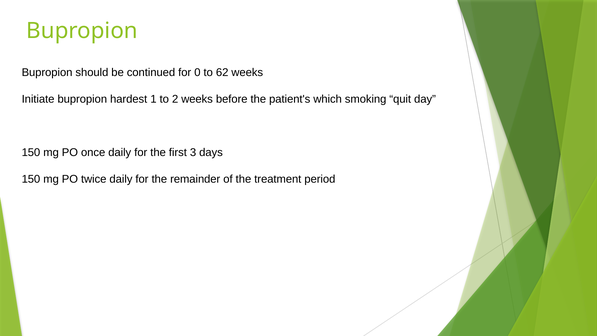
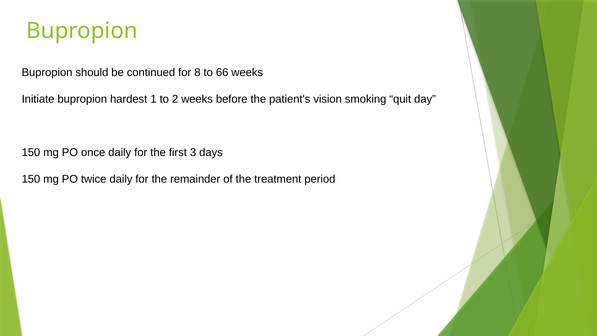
0: 0 -> 8
62: 62 -> 66
which: which -> vision
